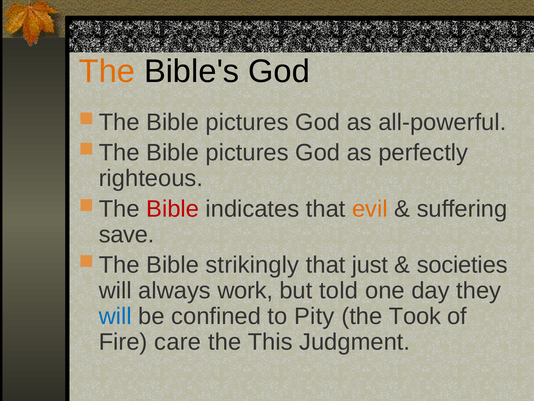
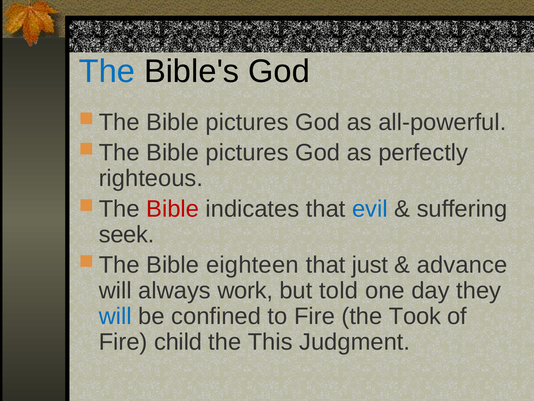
The at (107, 71) colour: orange -> blue
evil colour: orange -> blue
save: save -> seek
strikingly: strikingly -> eighteen
societies: societies -> advance
to Pity: Pity -> Fire
care: care -> child
